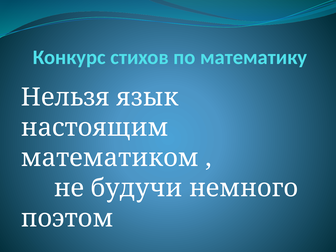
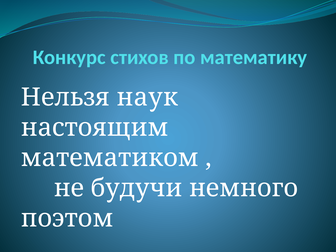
язык: язык -> наук
